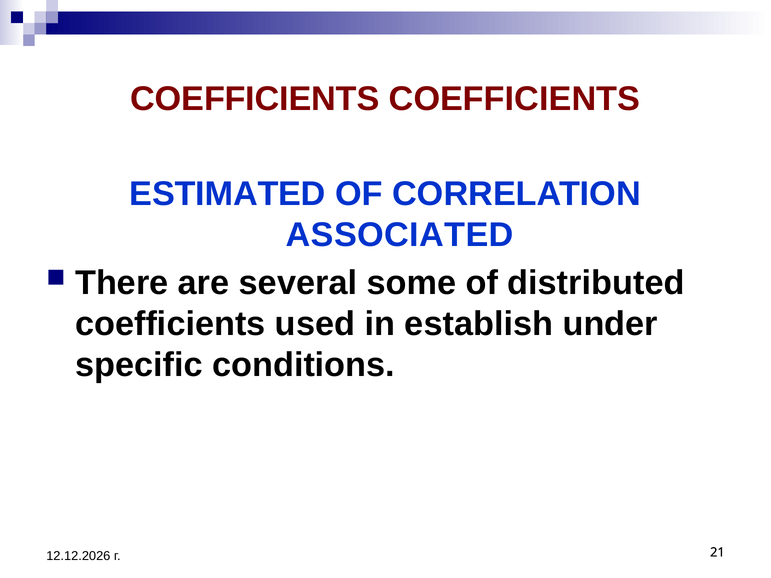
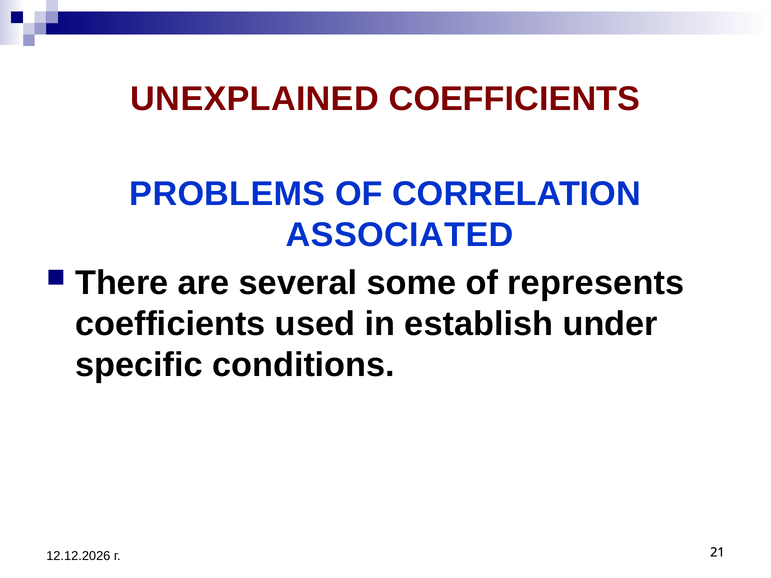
COEFFICIENTS at (255, 99): COEFFICIENTS -> UNEXPLAINED
ESTIMATED: ESTIMATED -> PROBLEMS
distributed: distributed -> represents
